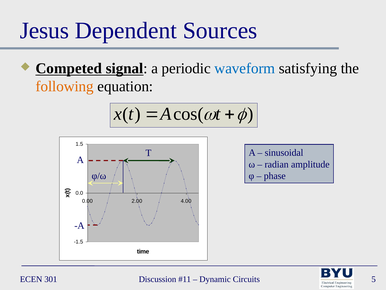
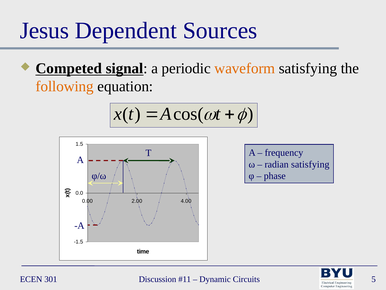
waveform colour: blue -> orange
sinusoidal: sinusoidal -> frequency
radian amplitude: amplitude -> satisfying
